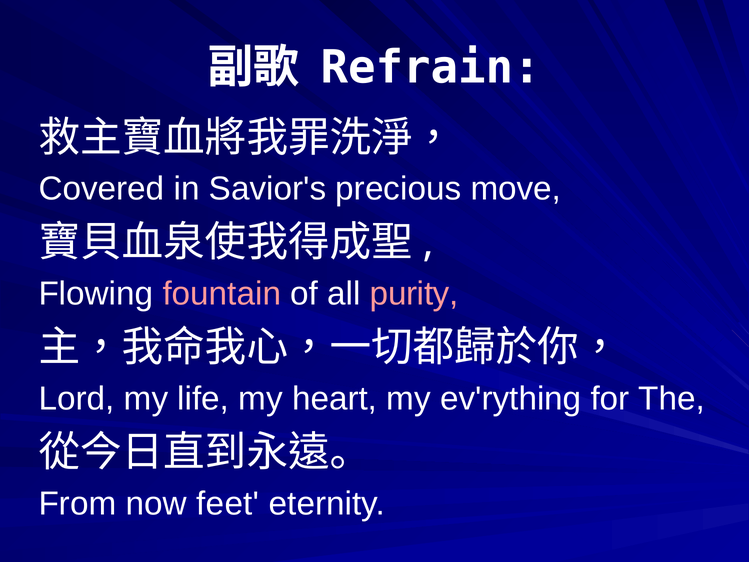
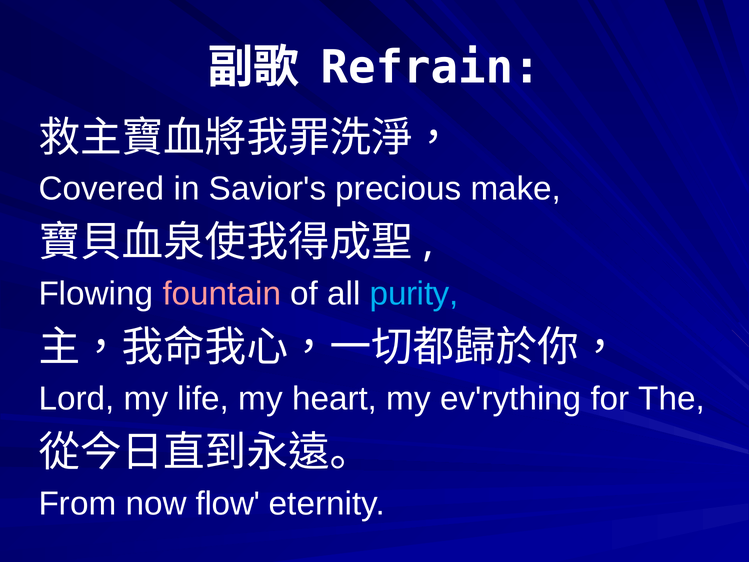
move: move -> make
purity colour: pink -> light blue
feet: feet -> flow
